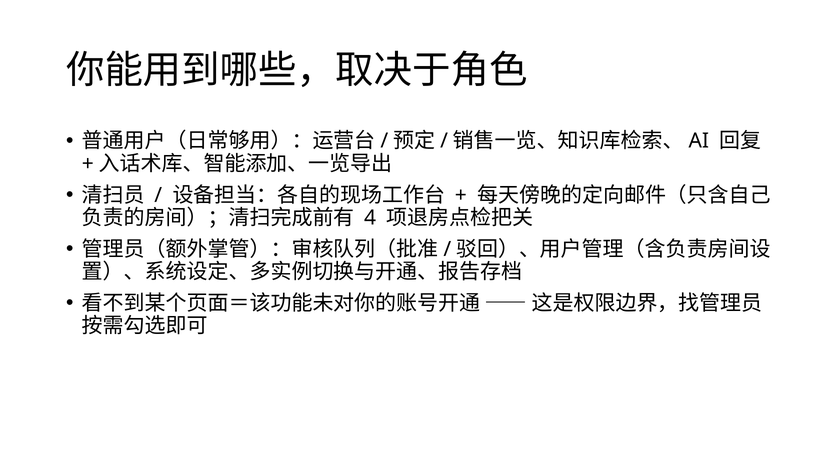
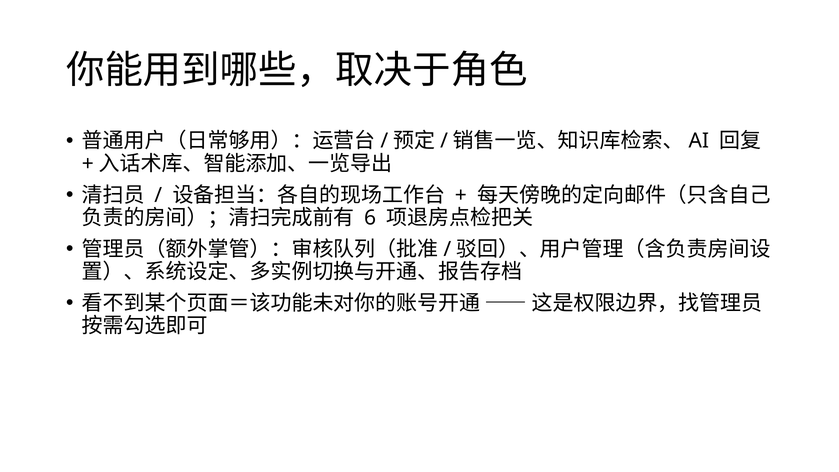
4: 4 -> 6
